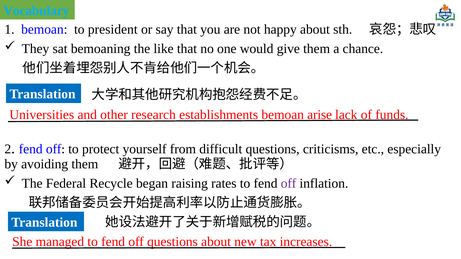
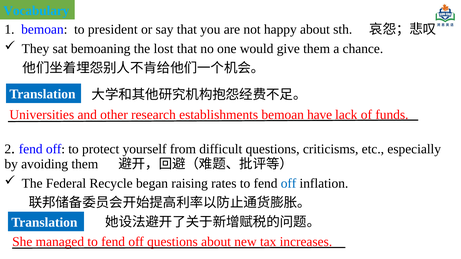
like: like -> lost
arise: arise -> have
off at (289, 184) colour: purple -> blue
